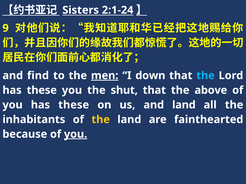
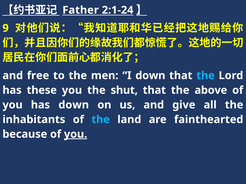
Sisters: Sisters -> Father
find: find -> free
men underline: present -> none
you has these: these -> down
and land: land -> give
the at (101, 120) colour: yellow -> light blue
